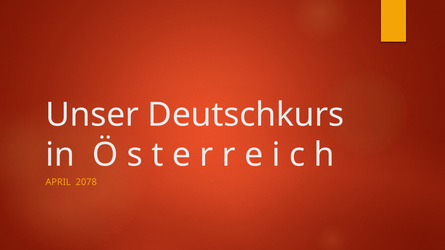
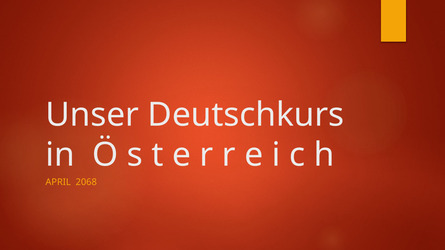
2078: 2078 -> 2068
